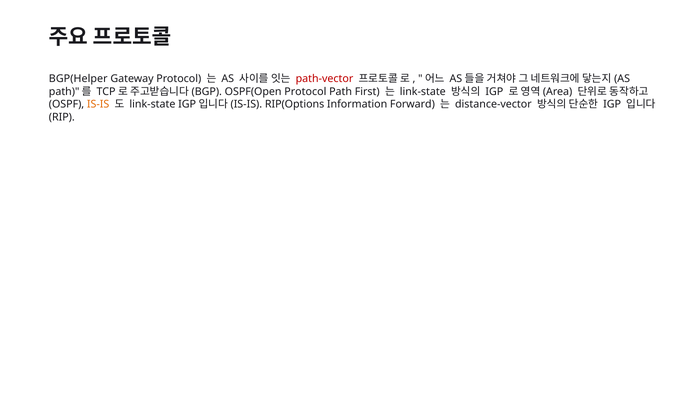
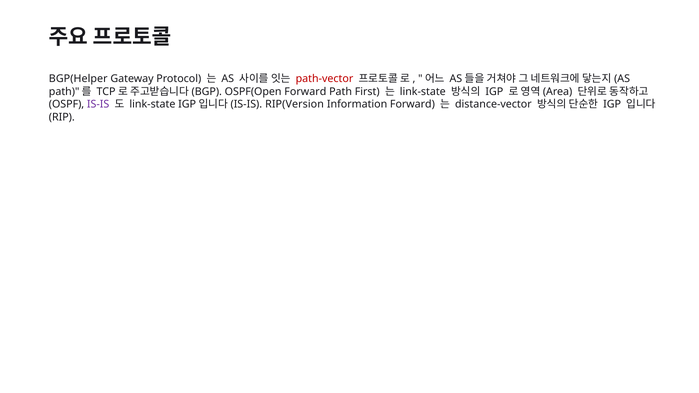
OSPF(Open Protocol: Protocol -> Forward
IS-IS at (98, 104) colour: orange -> purple
RIP(Options: RIP(Options -> RIP(Version
